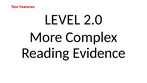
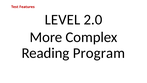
Evidence: Evidence -> Program
